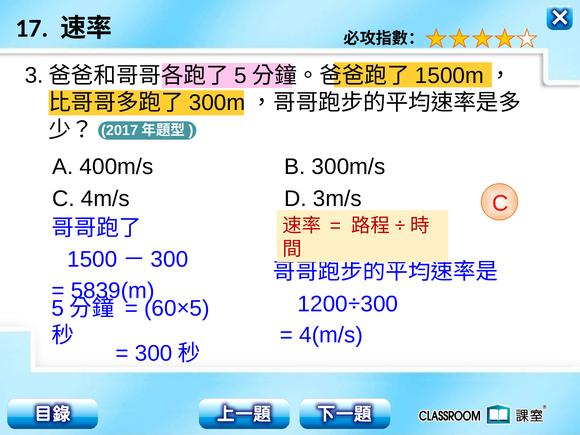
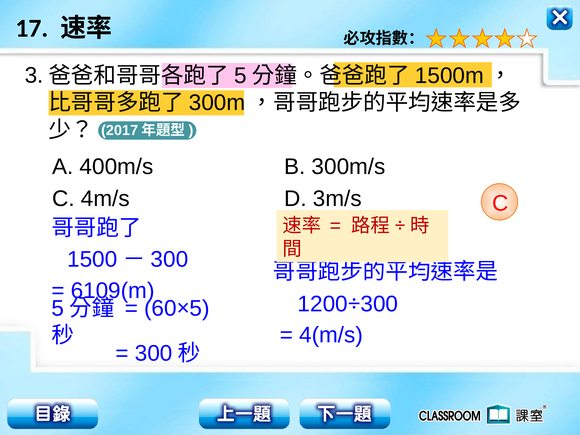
5839(m: 5839(m -> 6109(m
